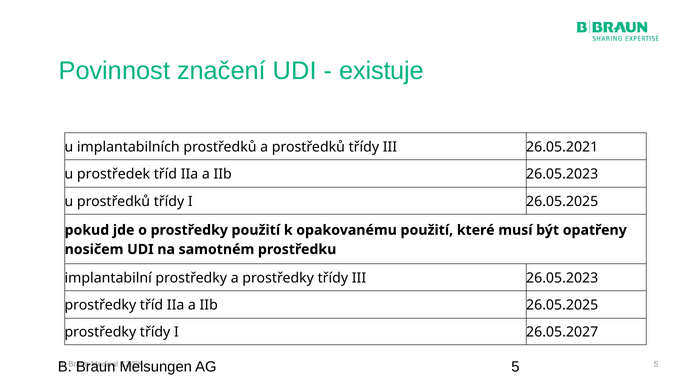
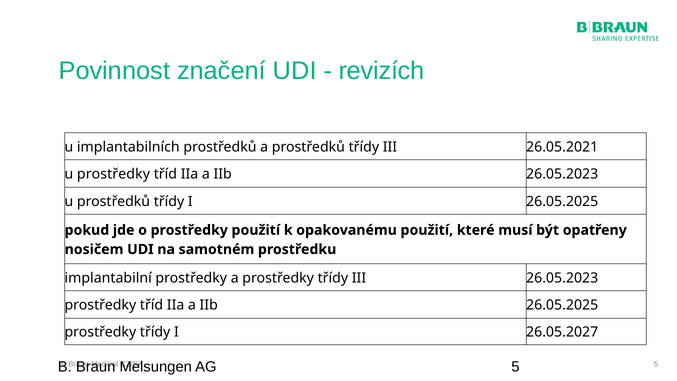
existuje: existuje -> revizích
u prostředek: prostředek -> prostředky
